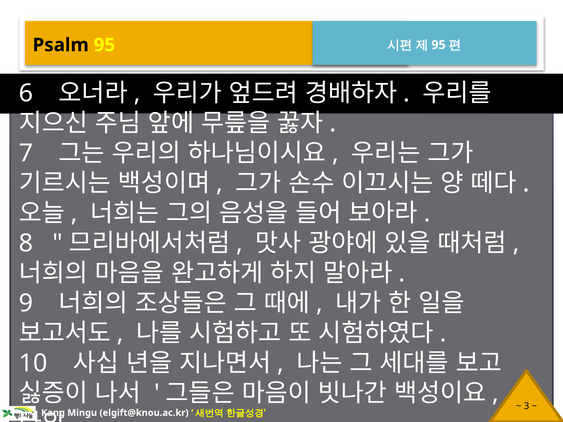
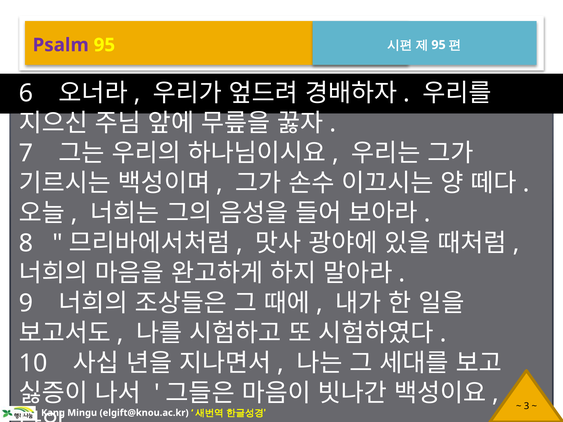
Psalm colour: black -> purple
